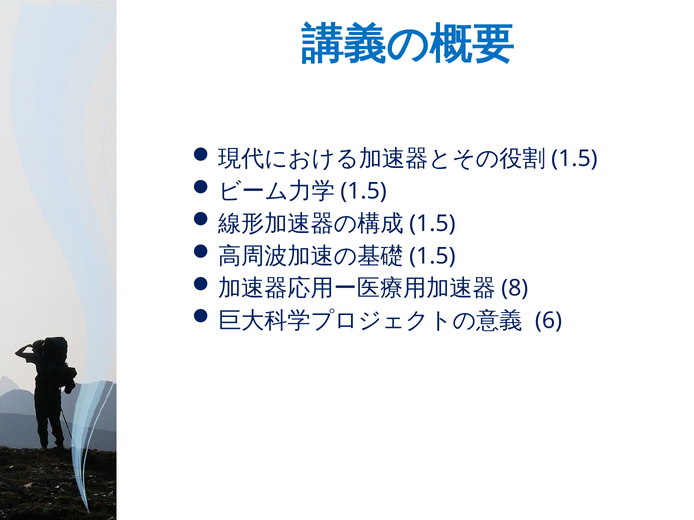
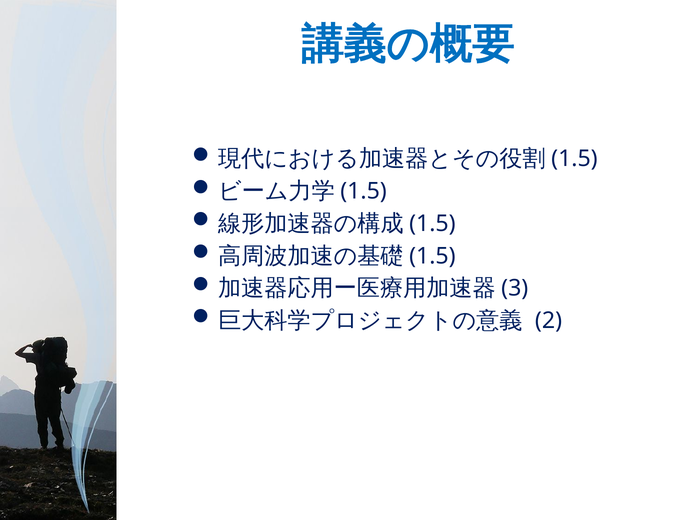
8: 8 -> 3
6: 6 -> 2
